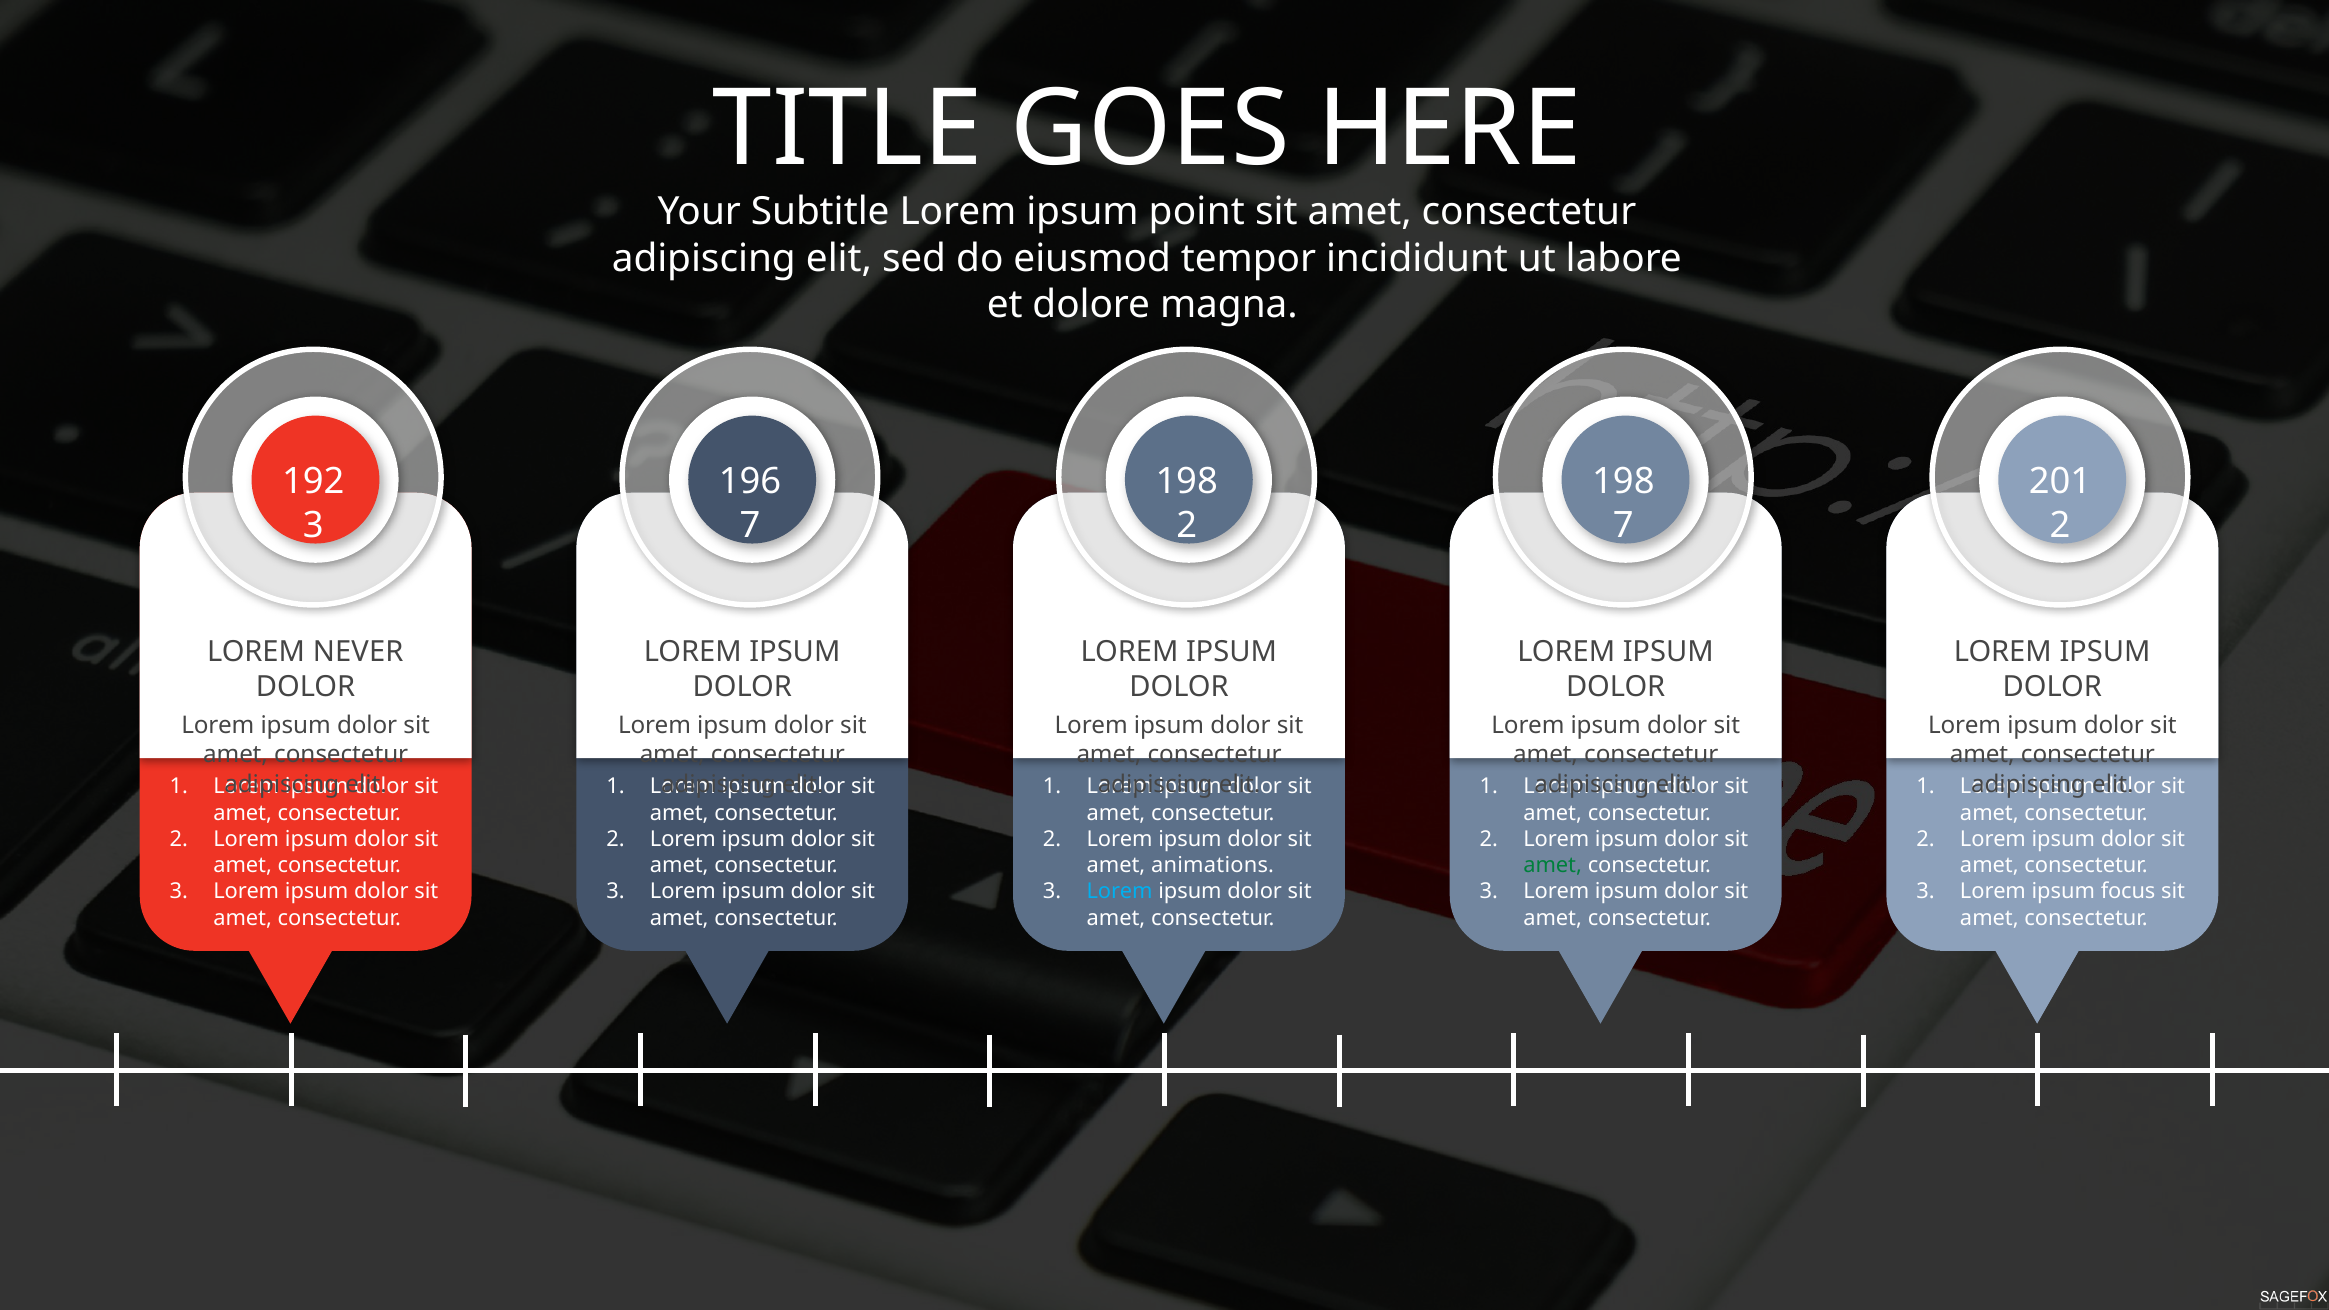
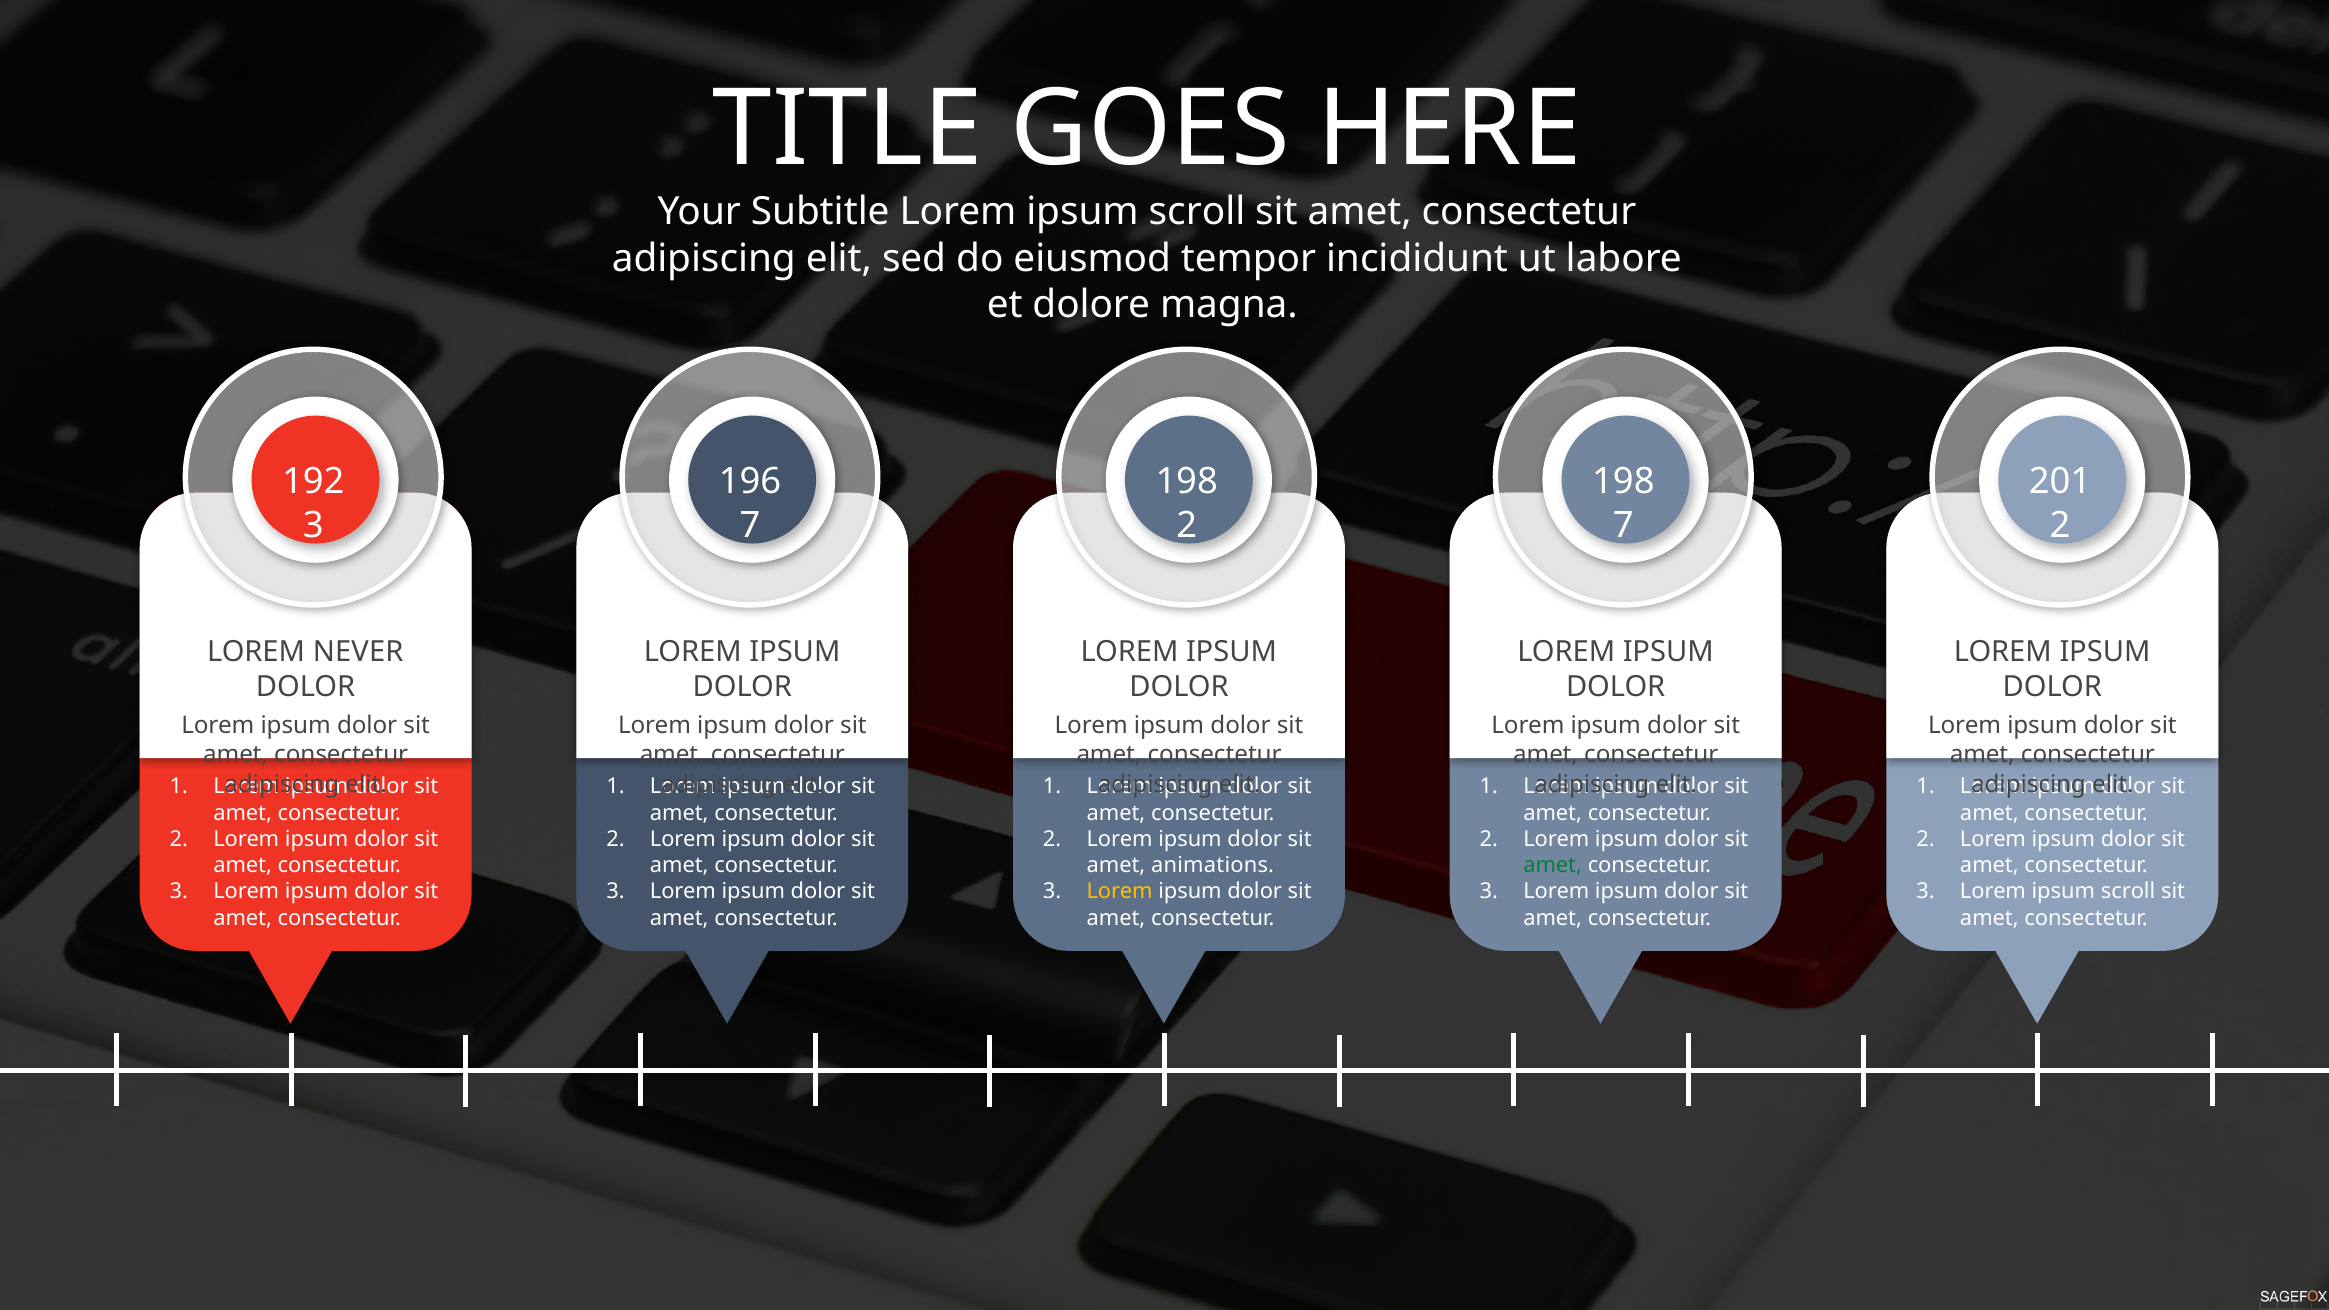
Subtitle Lorem ipsum point: point -> scroll
Lorem at (1120, 892) colour: light blue -> yellow
focus at (2128, 892): focus -> scroll
